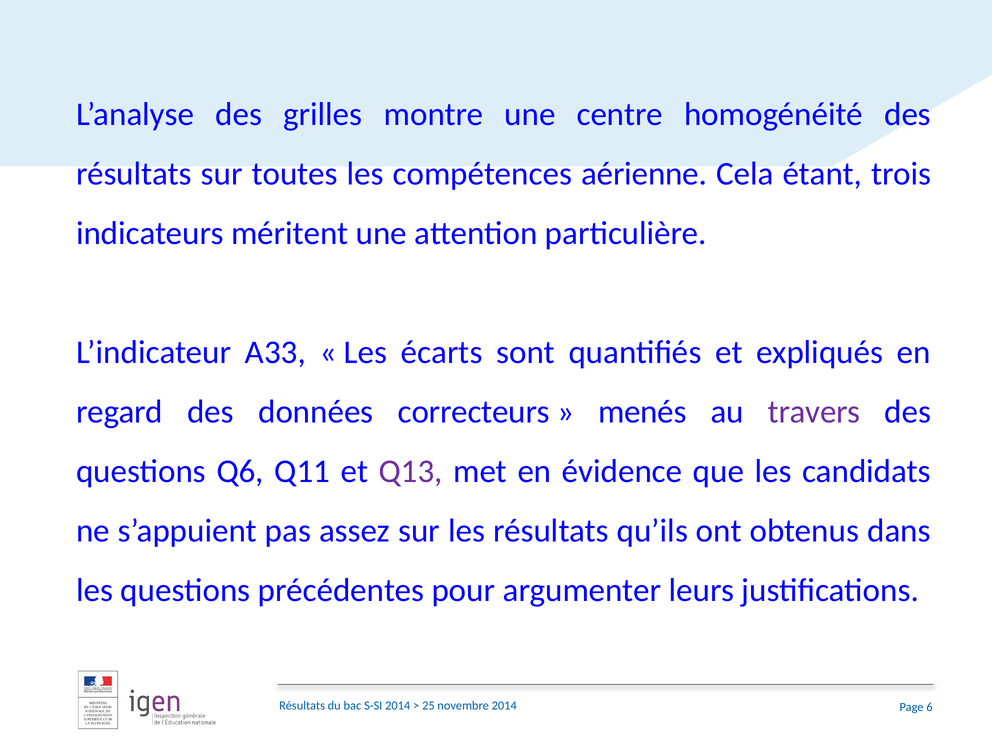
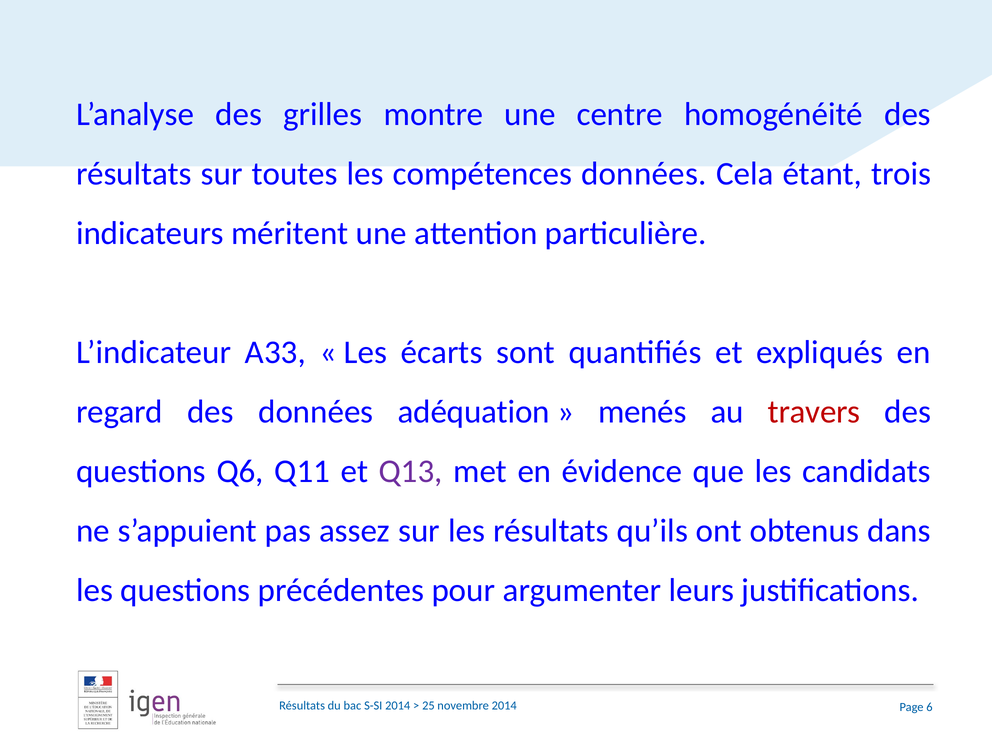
compétences aérienne: aérienne -> données
correcteurs: correcteurs -> adéquation
travers colour: purple -> red
